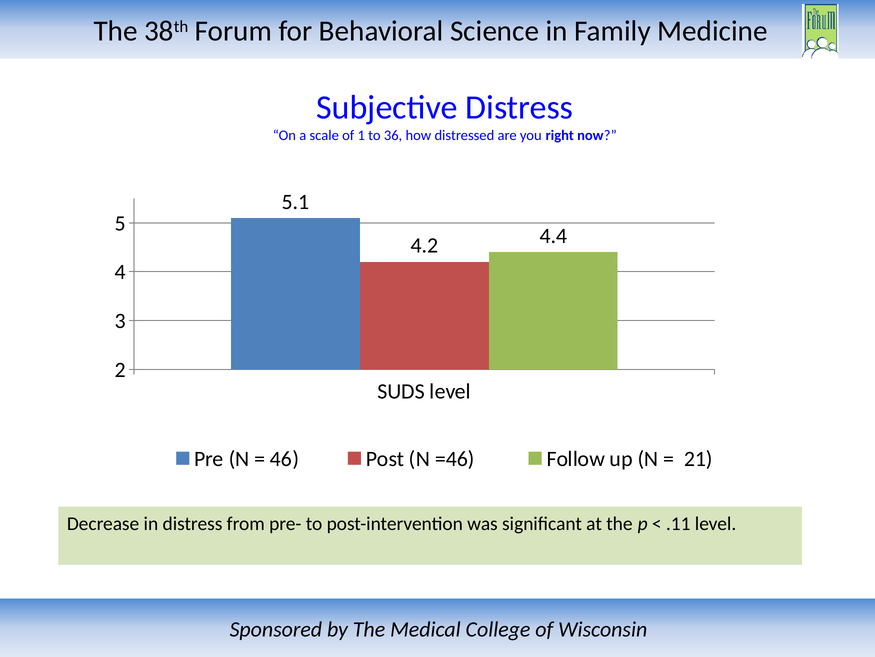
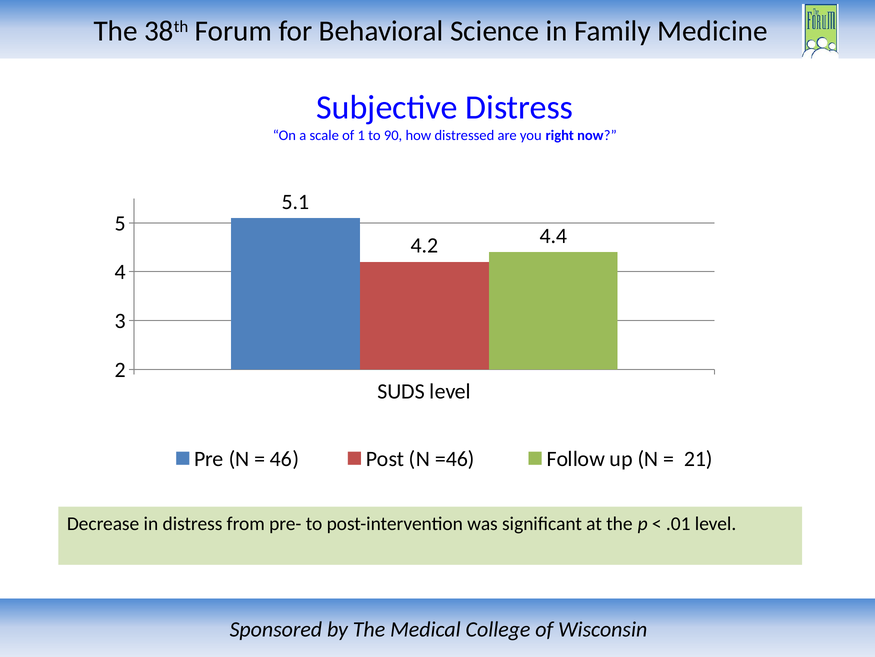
36: 36 -> 90
.11: .11 -> .01
